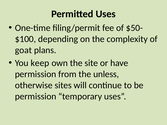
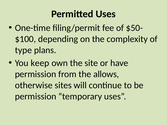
goat: goat -> type
unless: unless -> allows
